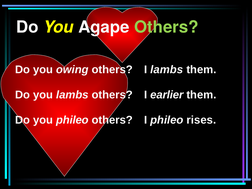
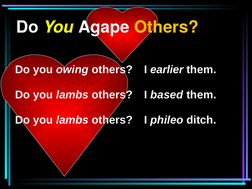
Others at (166, 27) colour: light green -> yellow
I lambs: lambs -> earlier
earlier: earlier -> based
phileo at (72, 120): phileo -> lambs
rises: rises -> ditch
